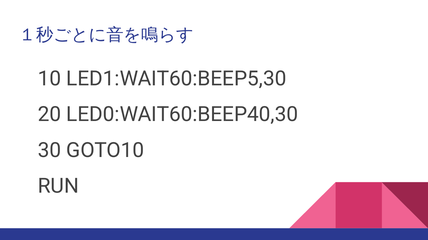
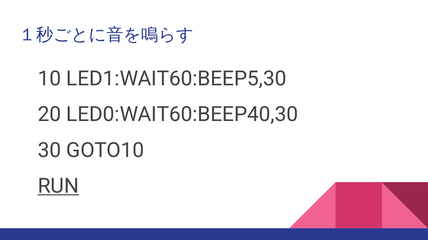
RUN underline: none -> present
